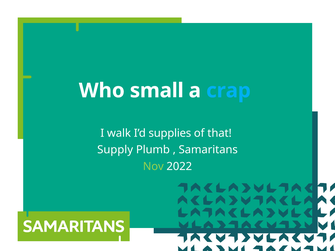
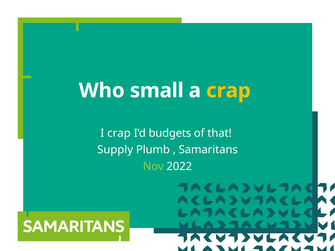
crap at (228, 91) colour: light blue -> yellow
I walk: walk -> crap
supplies: supplies -> budgets
